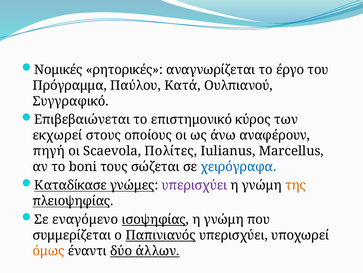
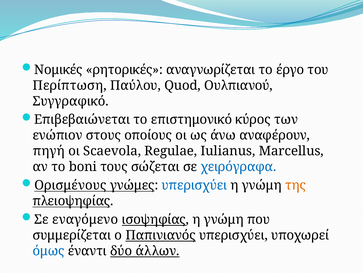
Πρόγραμμα: Πρόγραμμα -> Περίπτωση
Kατά: Kατά -> Quod
εκχωρεί: εκχωρεί -> ενώπιον
Πολίτες: Πολίτες -> Regulae
Καταδίκασε: Καταδίκασε -> Ορισμένους
υπερισχύει at (194, 185) colour: purple -> blue
όμως colour: orange -> blue
